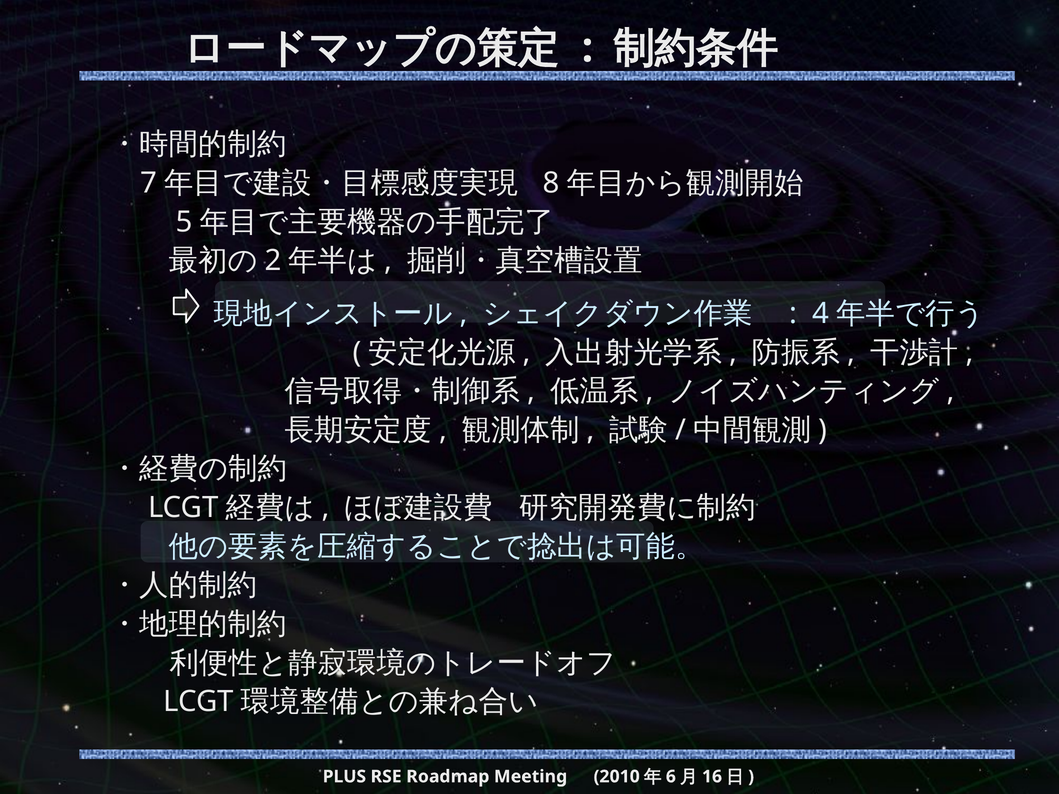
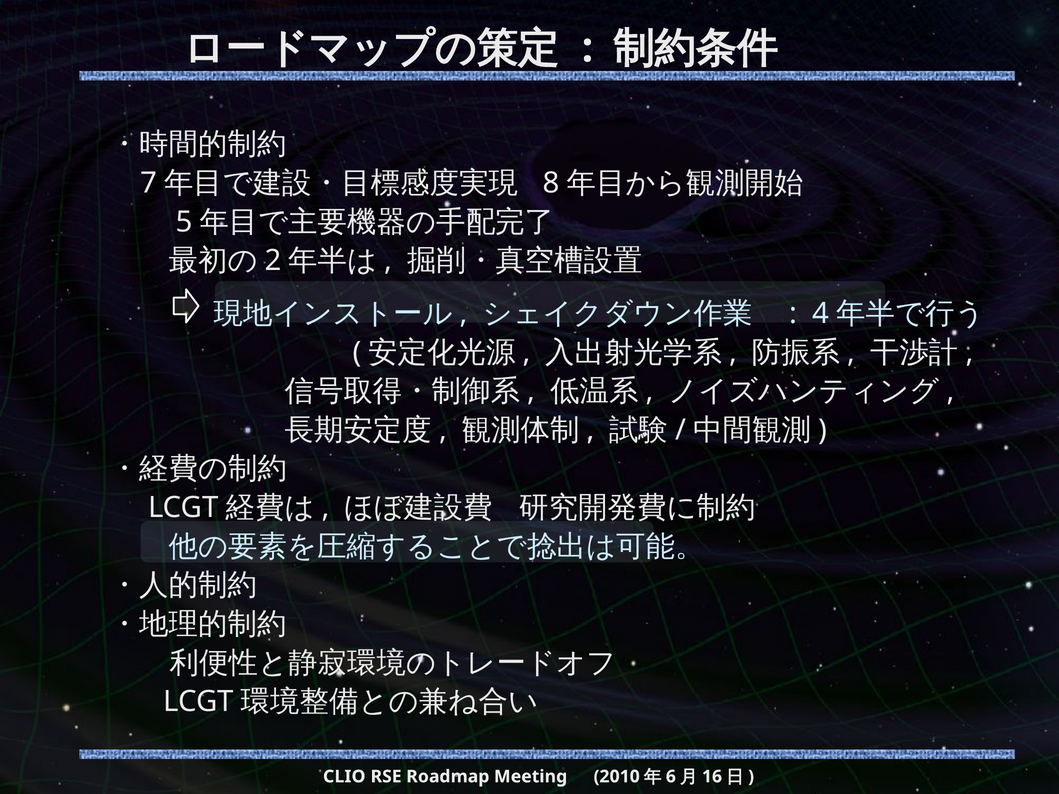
PLUS: PLUS -> CLIO
